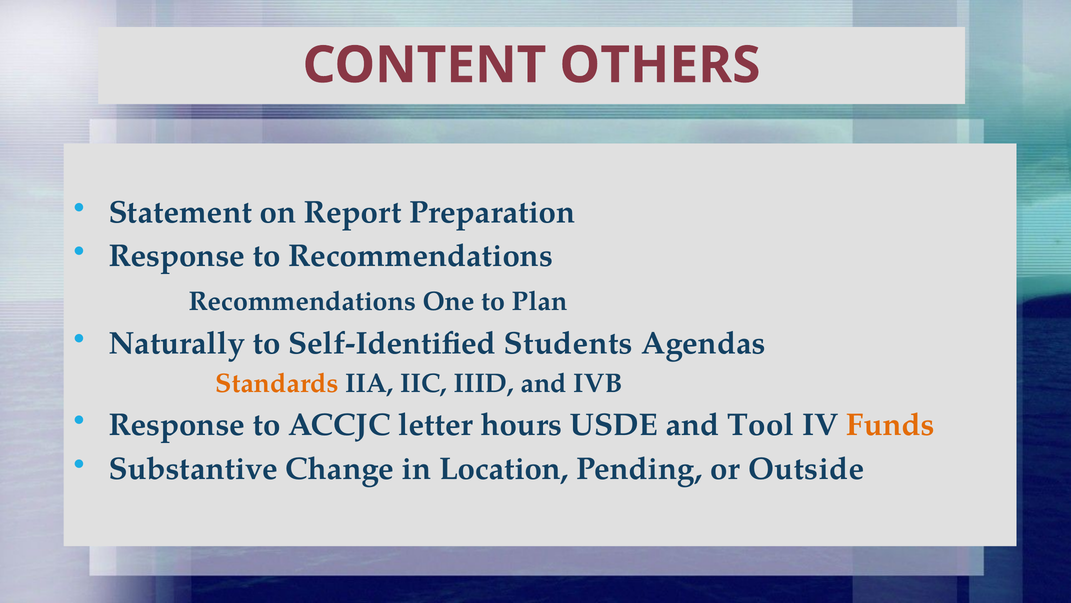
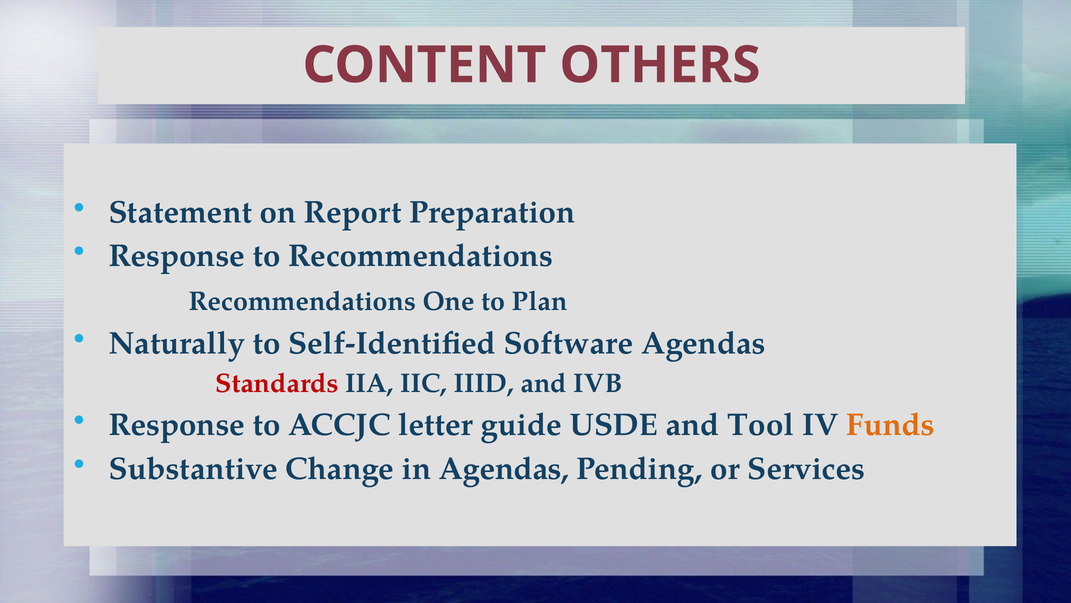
Students: Students -> Software
Standards colour: orange -> red
hours: hours -> guide
in Location: Location -> Agendas
Outside: Outside -> Services
